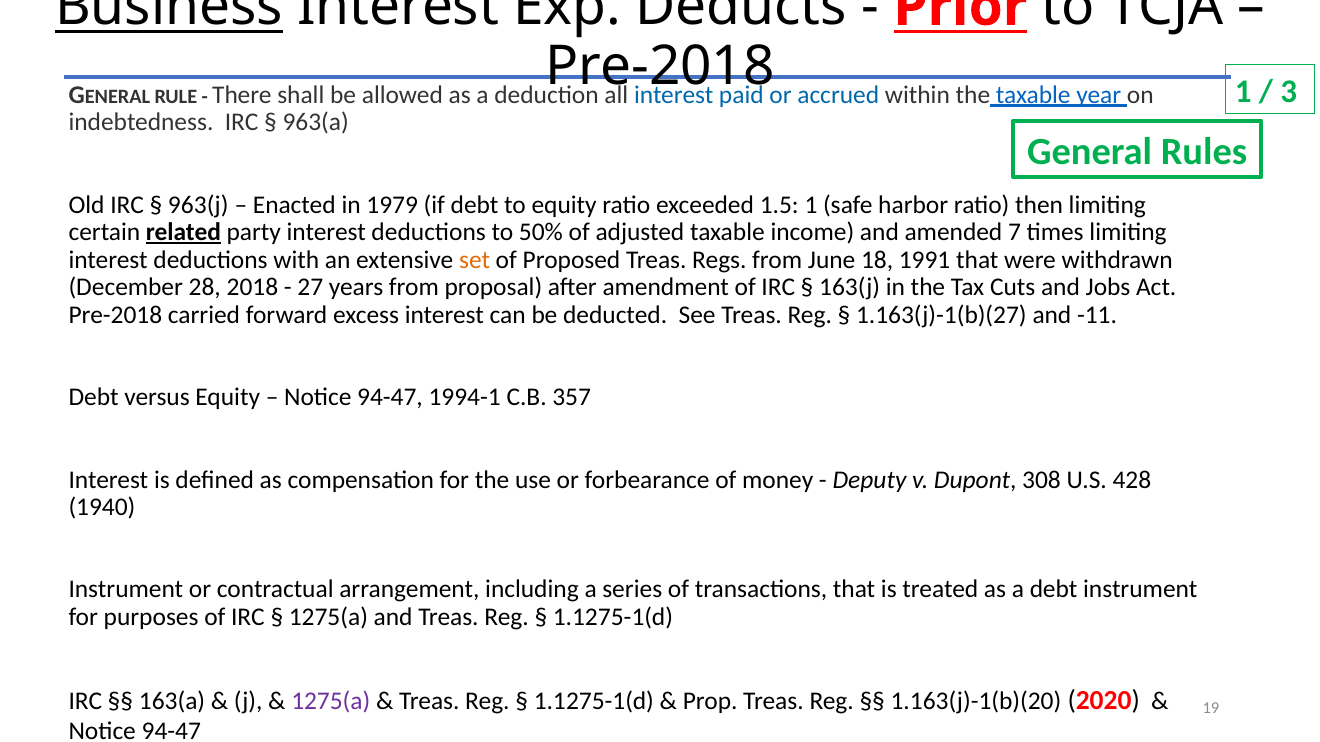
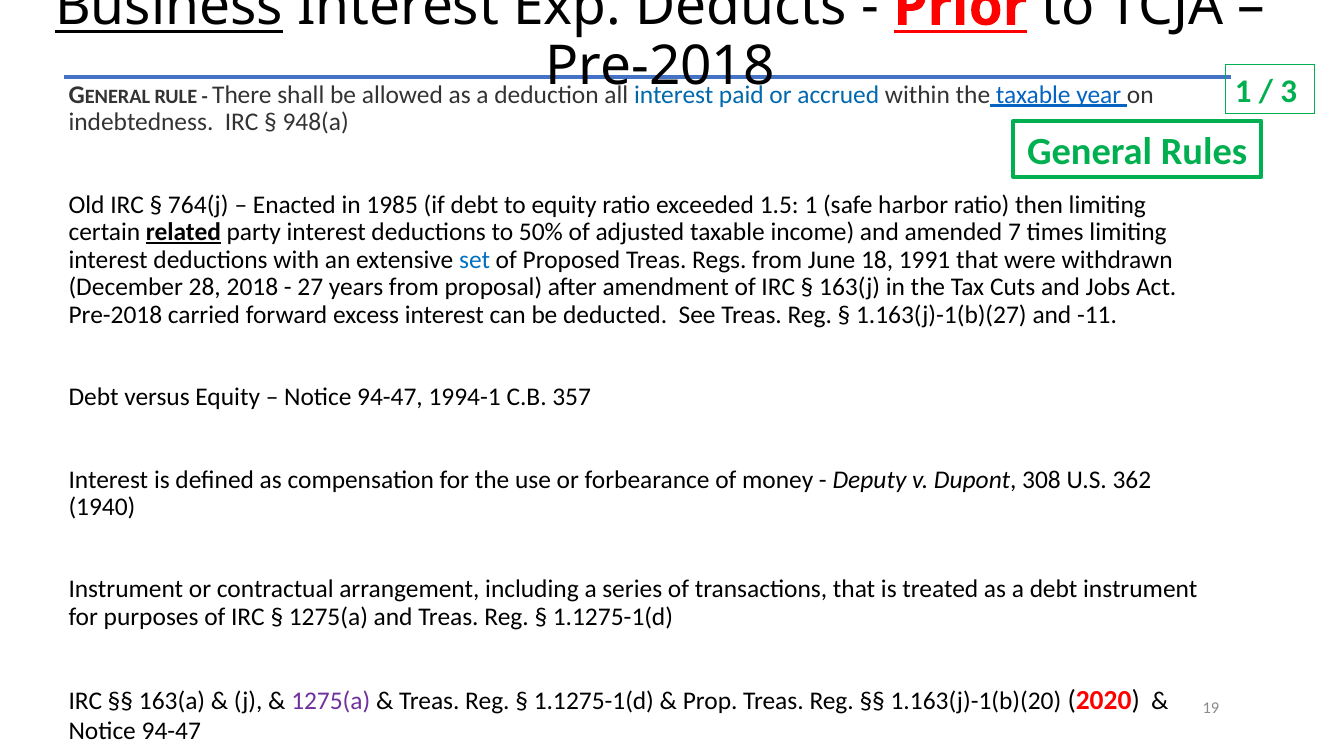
963(a: 963(a -> 948(a
963(j: 963(j -> 764(j
1979: 1979 -> 1985
set colour: orange -> blue
428: 428 -> 362
